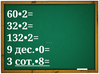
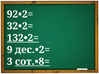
60•2=: 60•2= -> 92•2=
132•2= underline: none -> present
дес.•0=: дес.•0= -> дес.•2=
